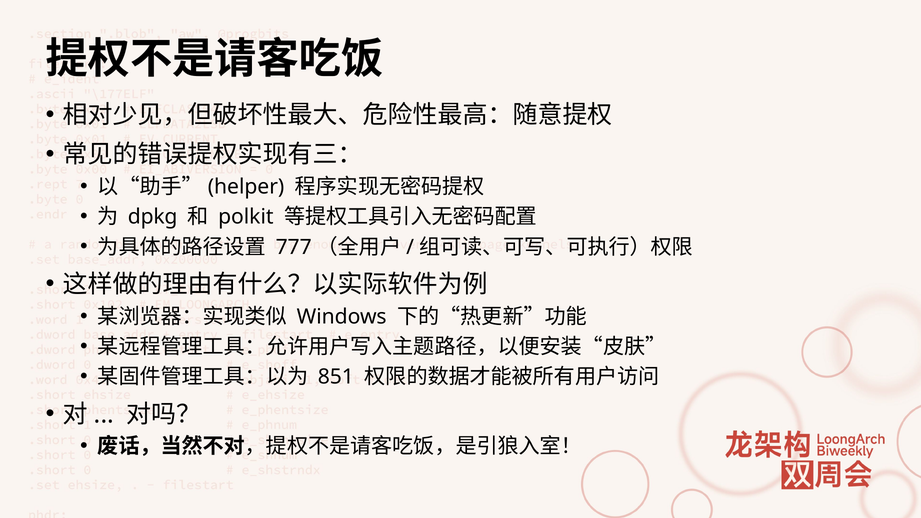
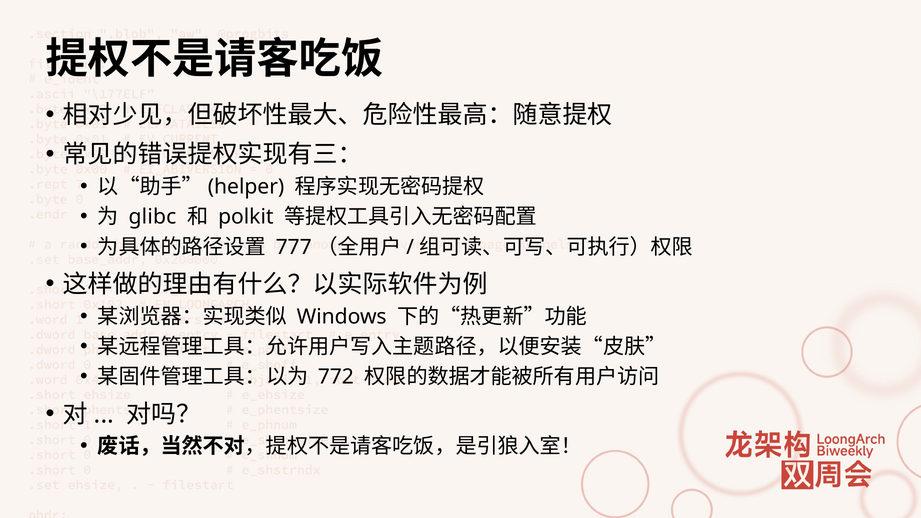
dpkg: dpkg -> glibc
851: 851 -> 772
